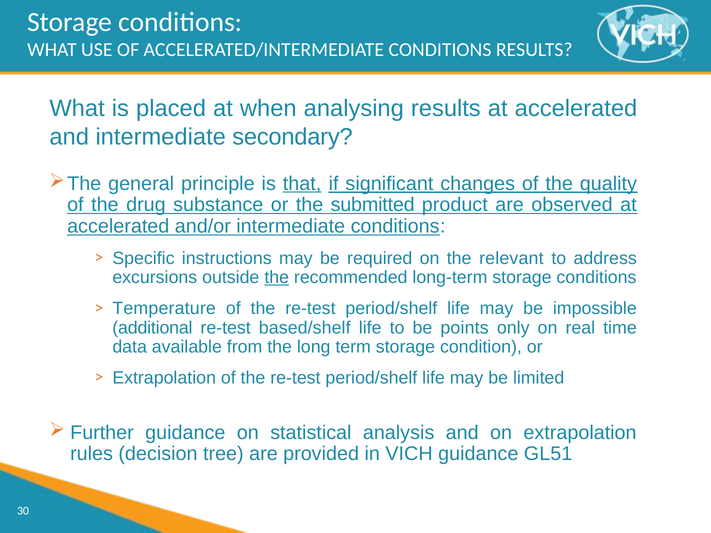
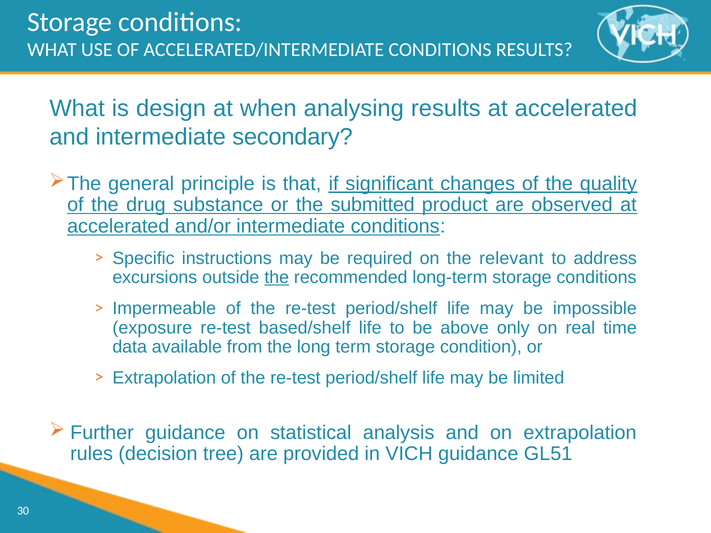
placed: placed -> design
that underline: present -> none
Temperature: Temperature -> Impermeable
additional: additional -> exposure
points: points -> above
